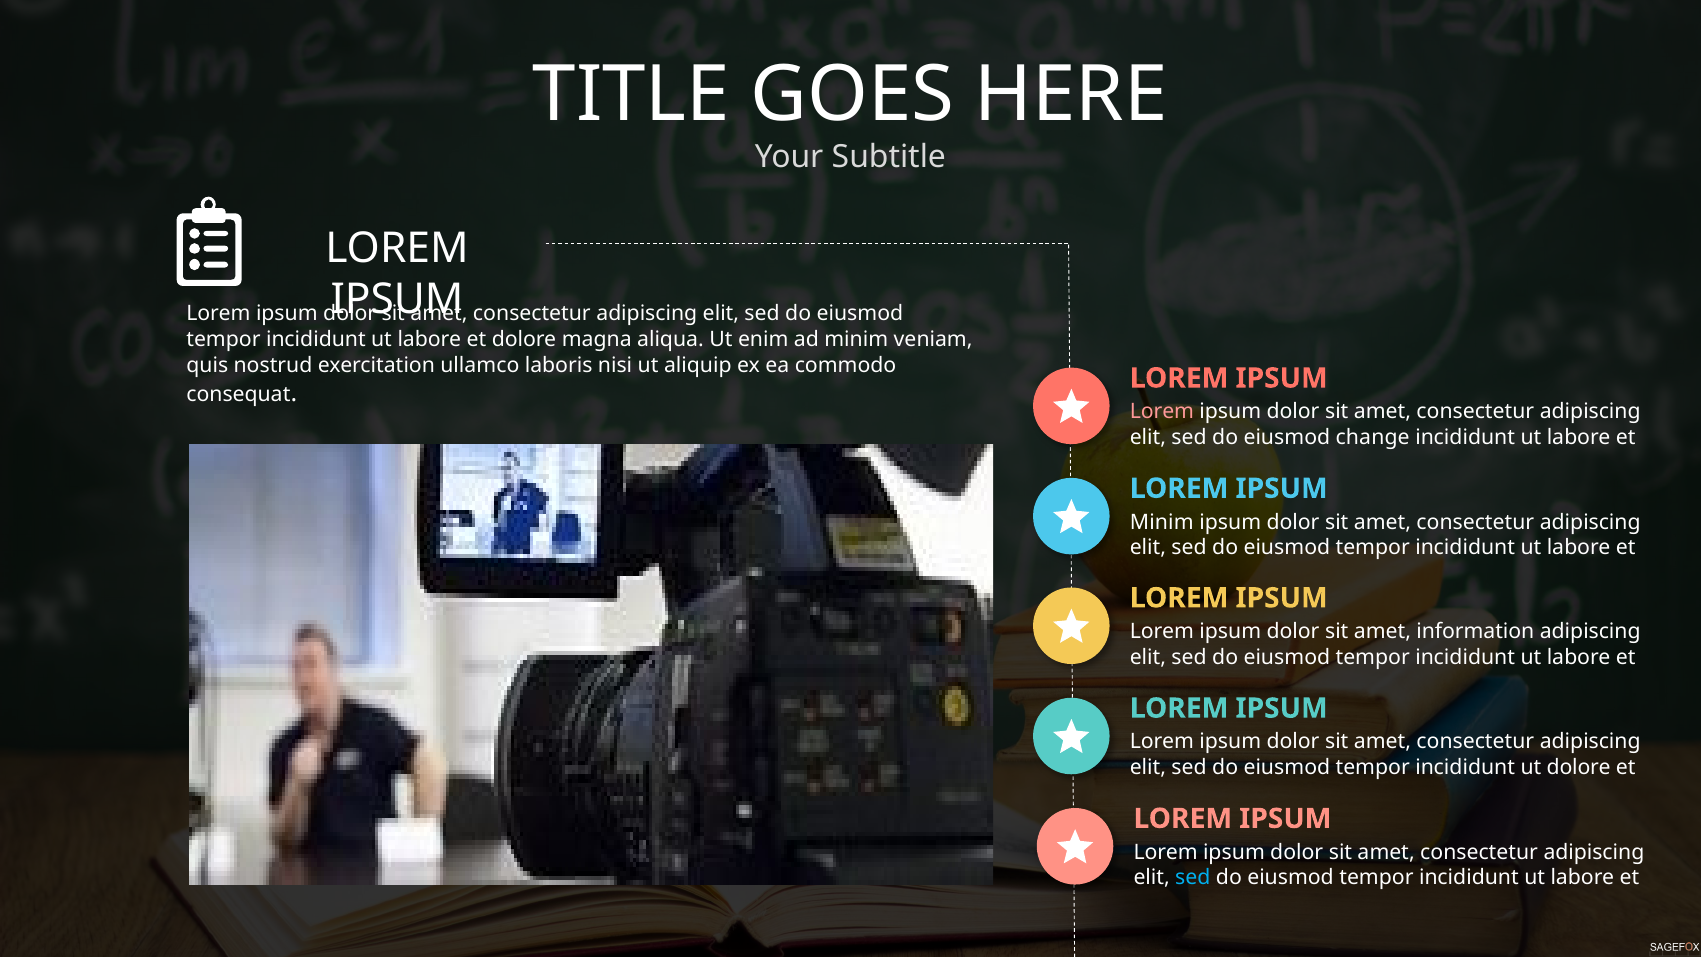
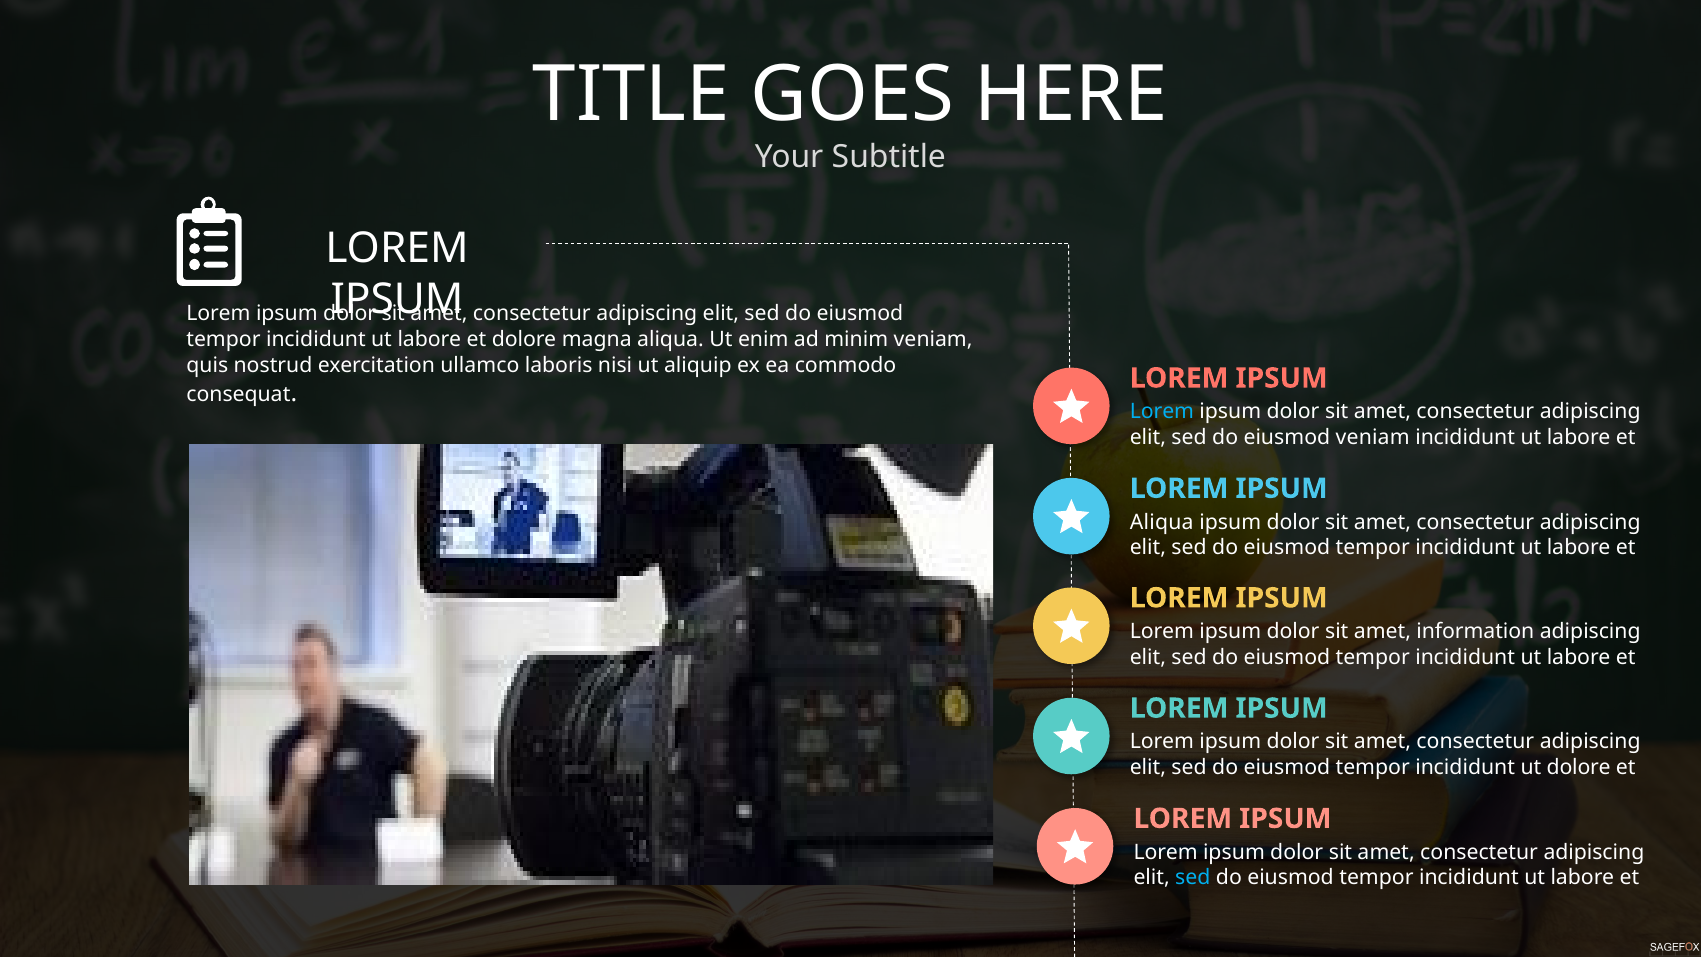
Lorem at (1162, 412) colour: pink -> light blue
eiusmod change: change -> veniam
Minim at (1162, 522): Minim -> Aliqua
